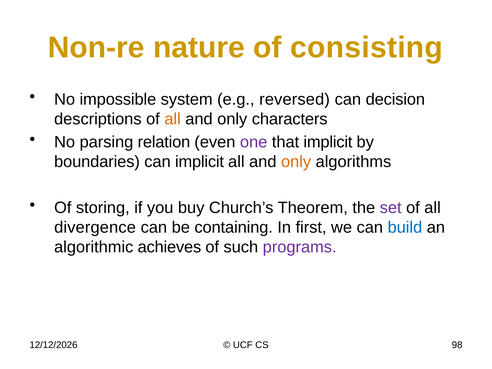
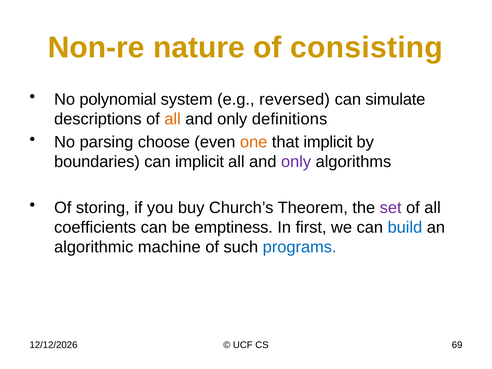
impossible: impossible -> polynomial
decision: decision -> simulate
characters: characters -> definitions
relation: relation -> choose
one colour: purple -> orange
only at (296, 162) colour: orange -> purple
divergence: divergence -> coefficients
containing: containing -> emptiness
achieves: achieves -> machine
programs colour: purple -> blue
98: 98 -> 69
